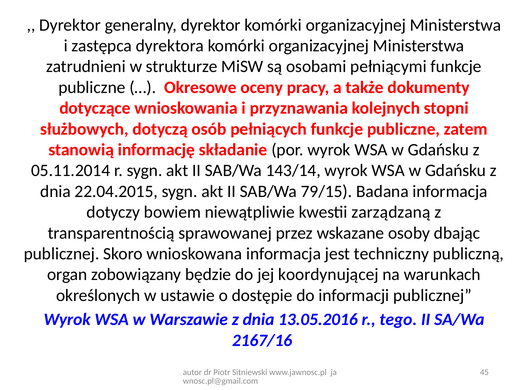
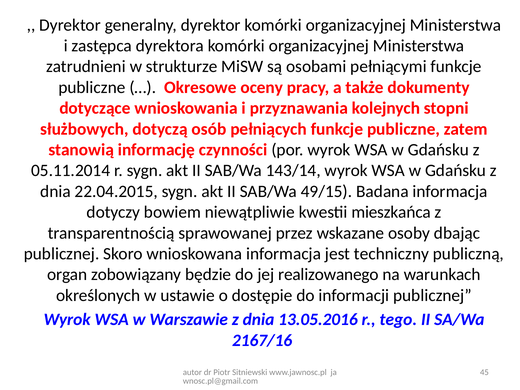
składanie: składanie -> czynności
79/15: 79/15 -> 49/15
zarządzaną: zarządzaną -> mieszkańca
koordynującej: koordynującej -> realizowanego
